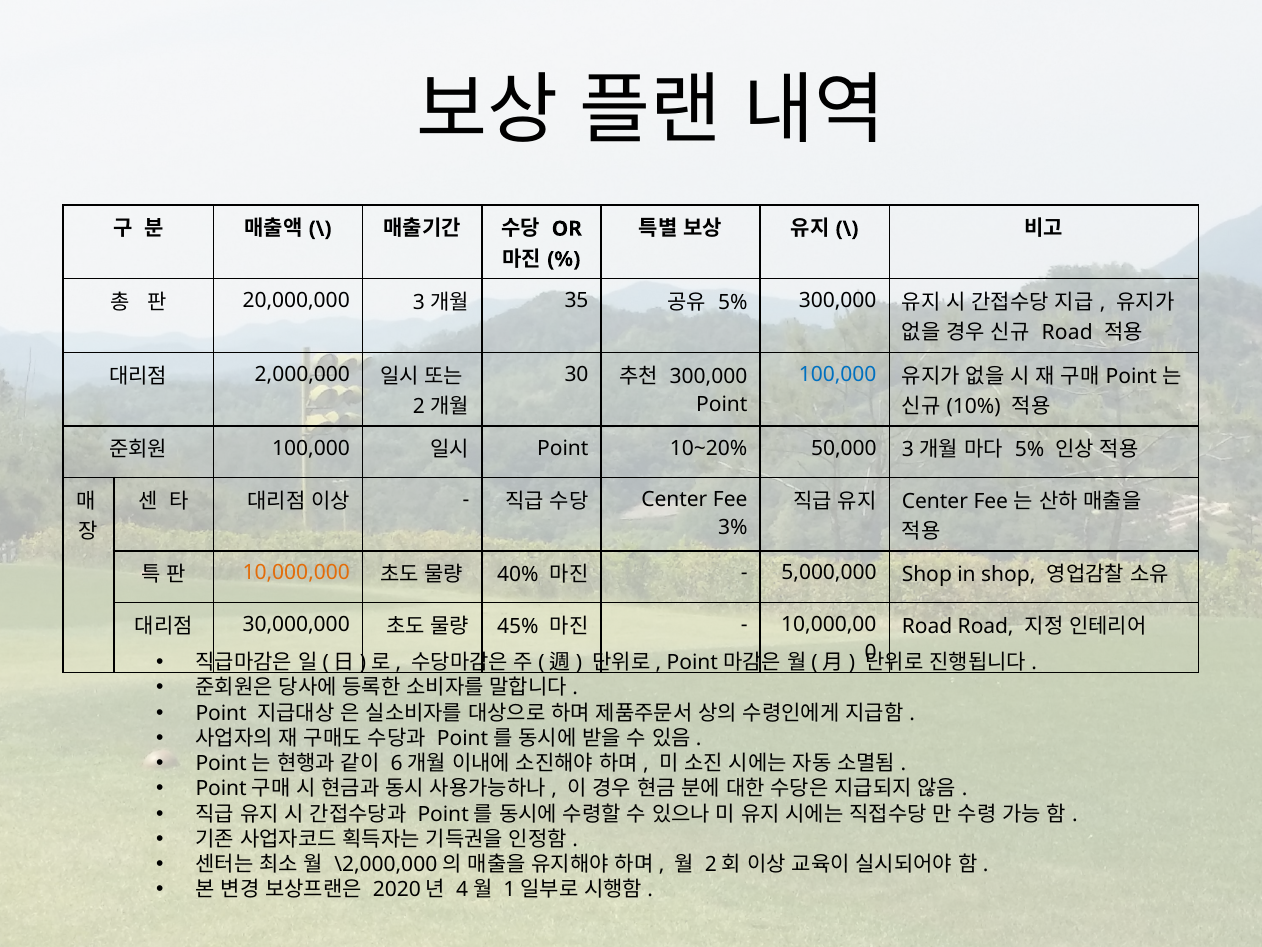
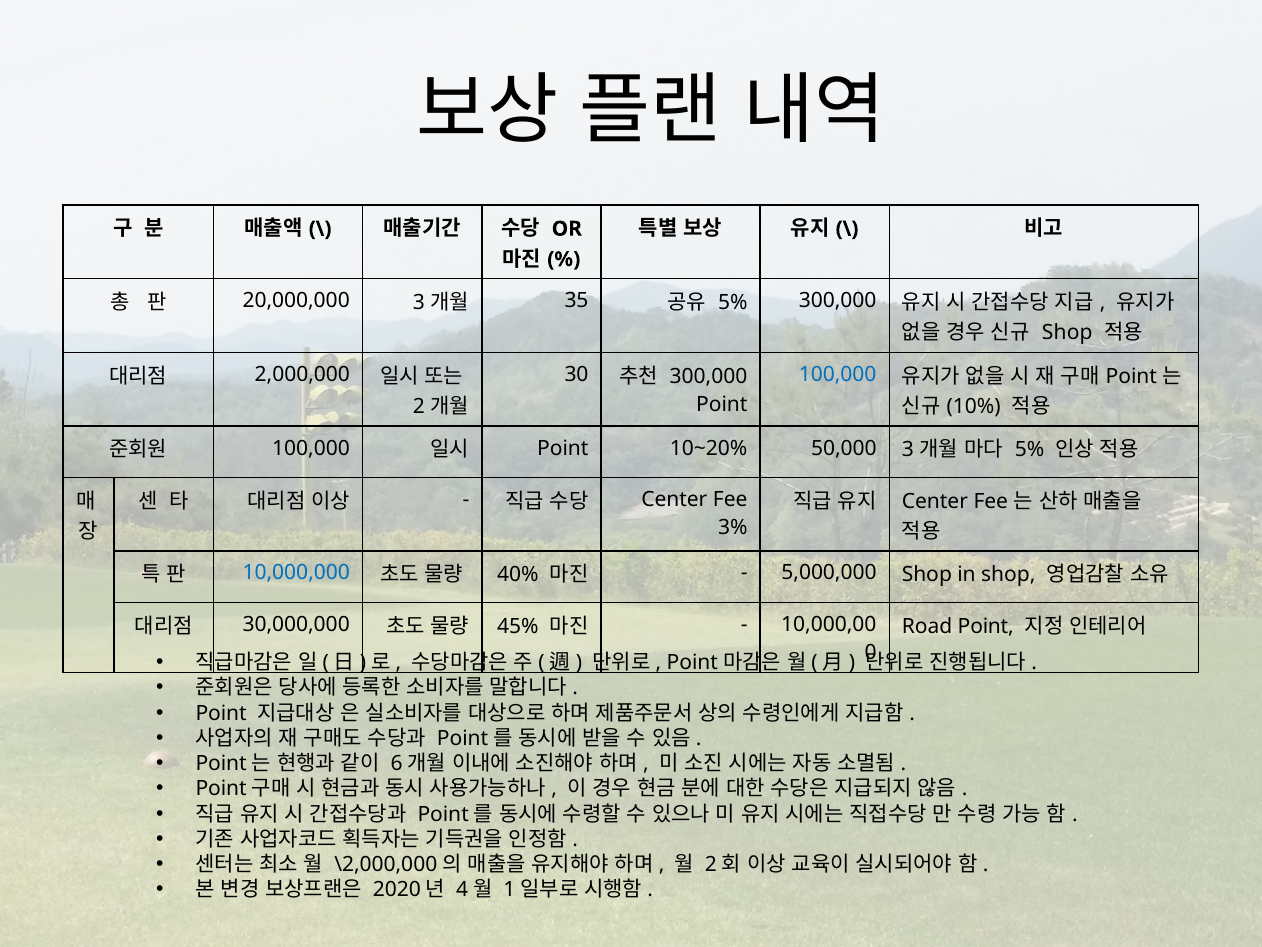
Road at (1067, 333): Road -> Shop
10,000,000 colour: orange -> blue
Road Road: Road -> Point
